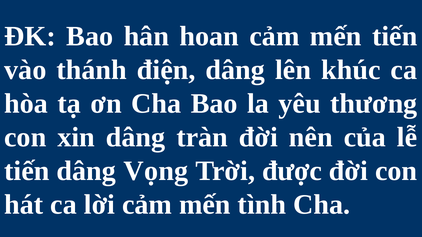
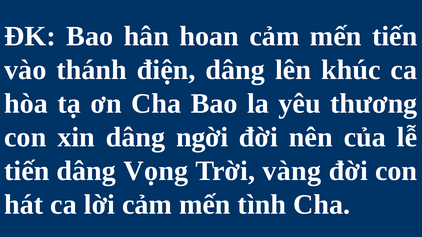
tràn: tràn -> ngời
được: được -> vàng
